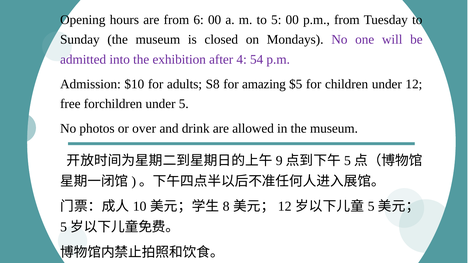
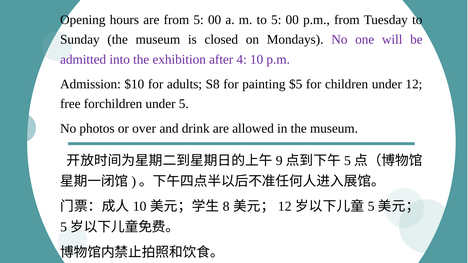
from 6: 6 -> 5
4 54: 54 -> 10
amazing: amazing -> painting
